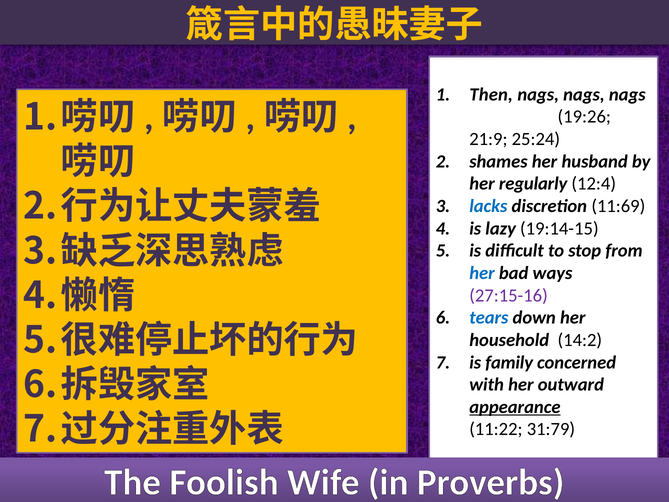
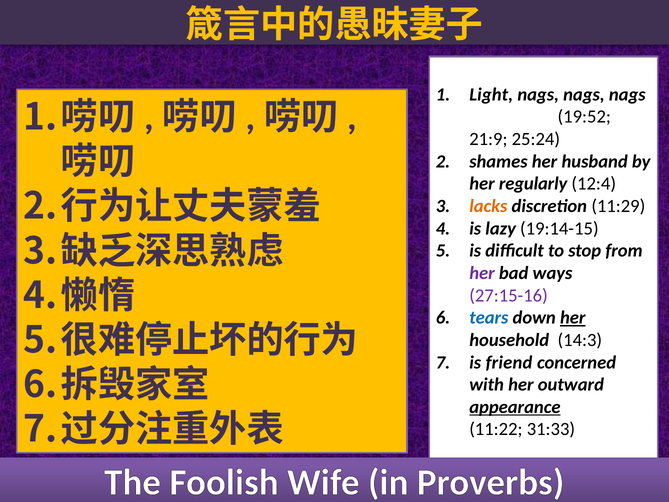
Then: Then -> Light
19:26: 19:26 -> 19:52
lacks colour: blue -> orange
11:69: 11:69 -> 11:29
her at (482, 273) colour: blue -> purple
her at (573, 318) underline: none -> present
14:2: 14:2 -> 14:3
family: family -> friend
31:79: 31:79 -> 31:33
